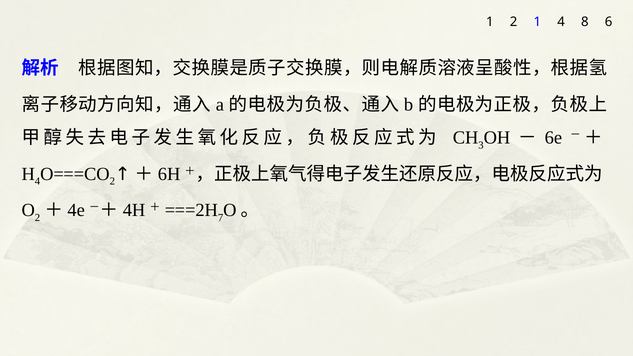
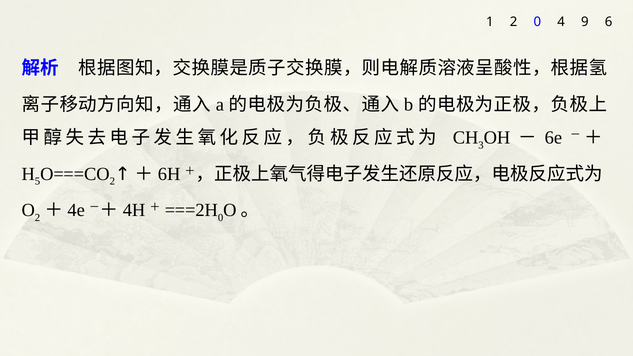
2 1: 1 -> 0
8: 8 -> 9
4 at (38, 181): 4 -> 5
7 at (221, 218): 7 -> 0
